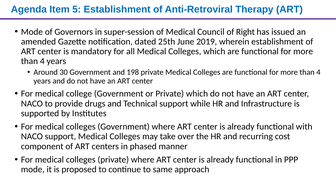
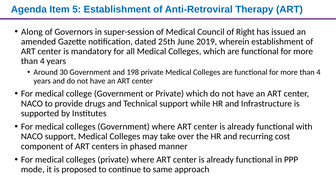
Mode at (32, 32): Mode -> Along
